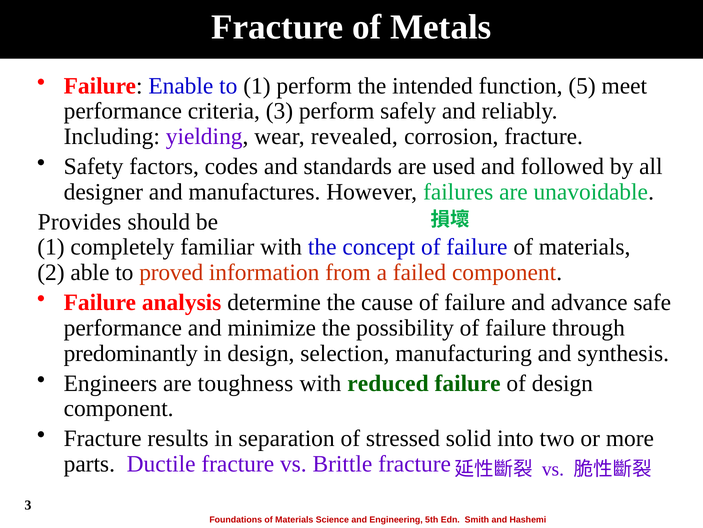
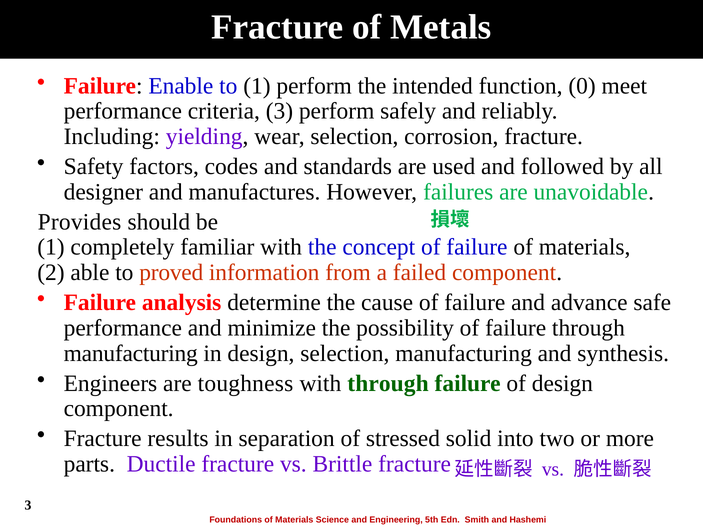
5: 5 -> 0
wear revealed: revealed -> selection
predominantly at (131, 353): predominantly -> manufacturing
with reduced: reduced -> through
